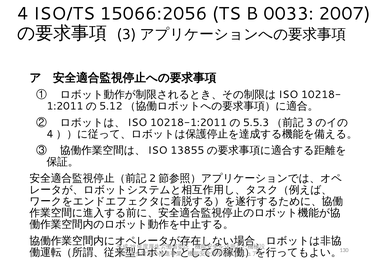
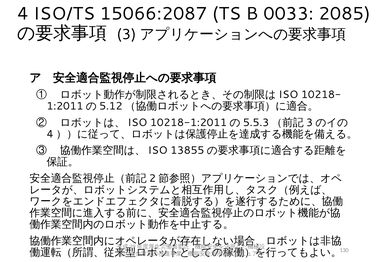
15066:2056: 15066:2056 -> 15066:2087
2007: 2007 -> 2085
